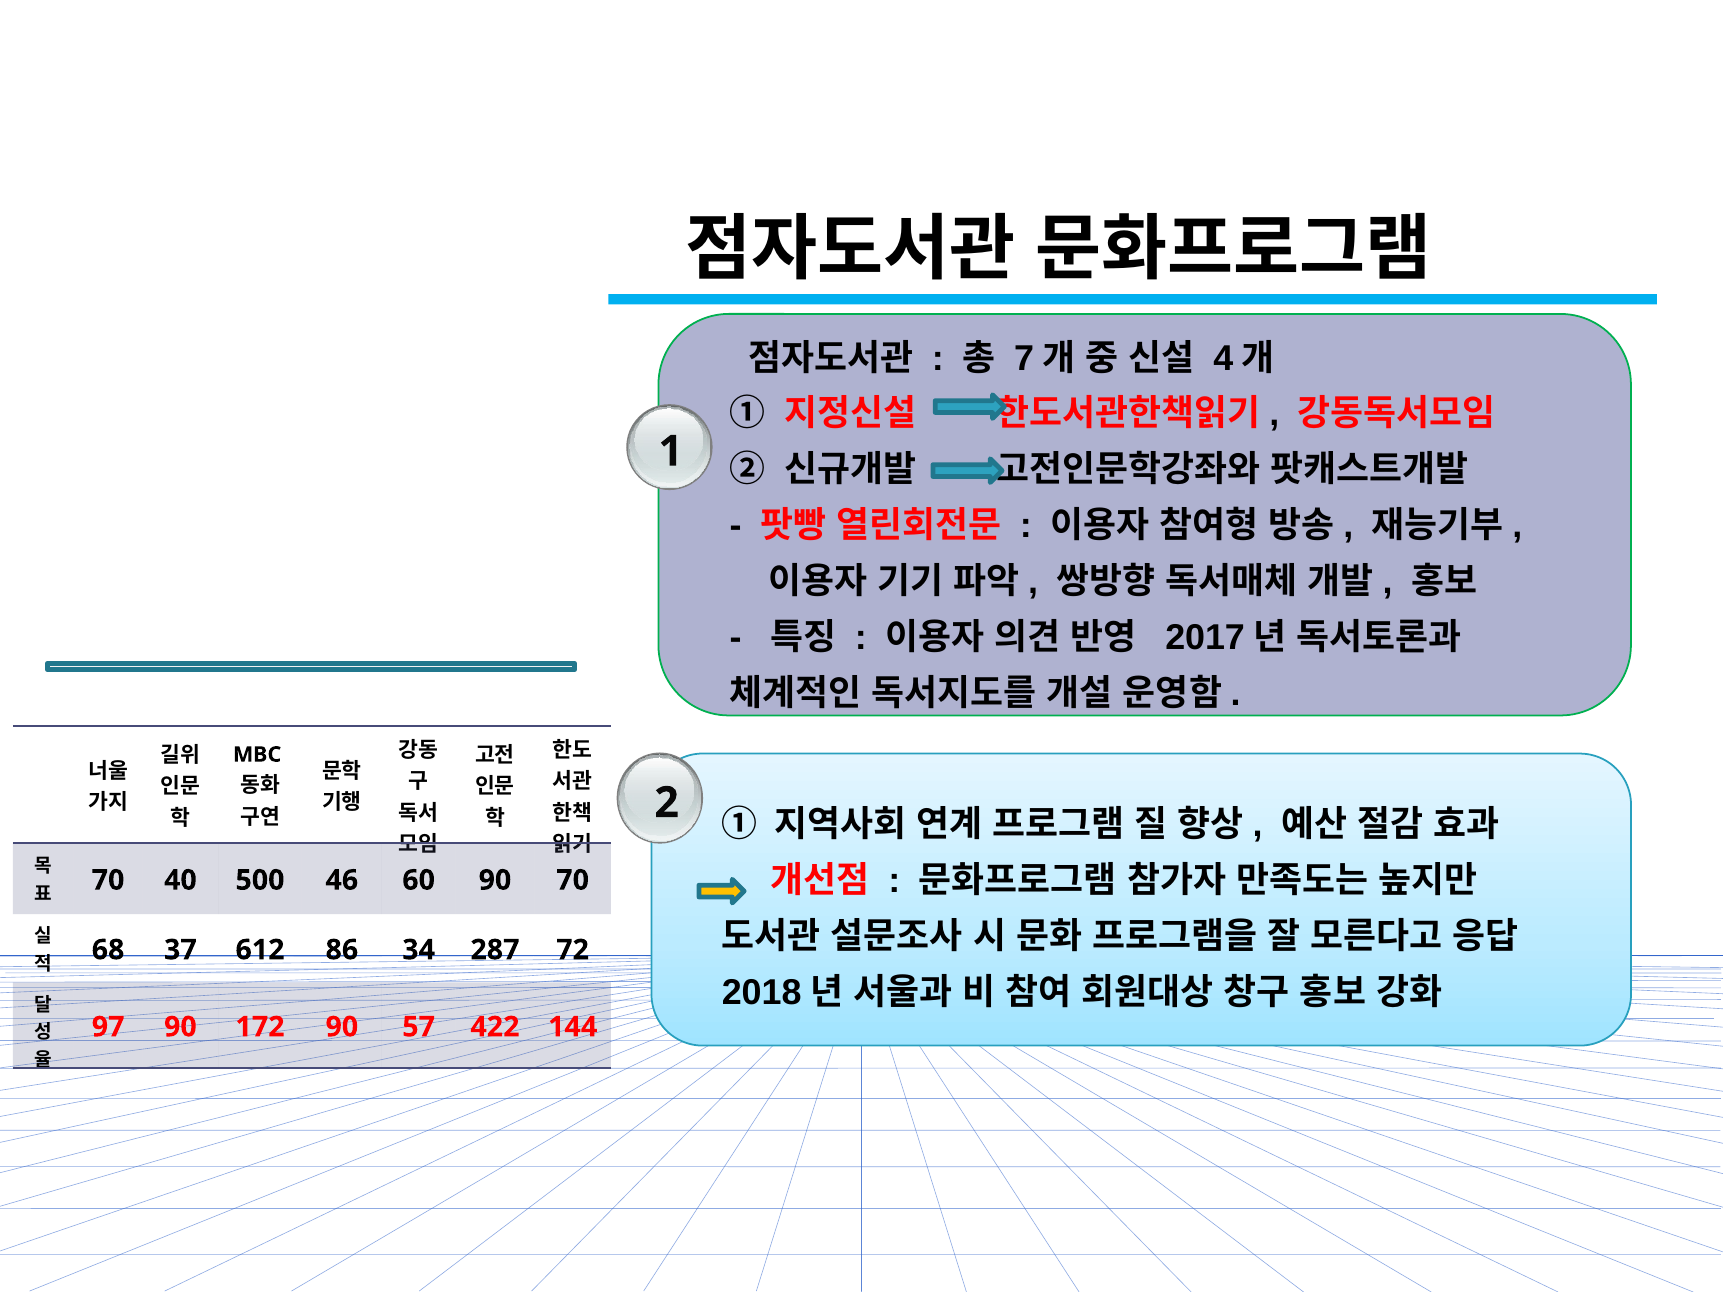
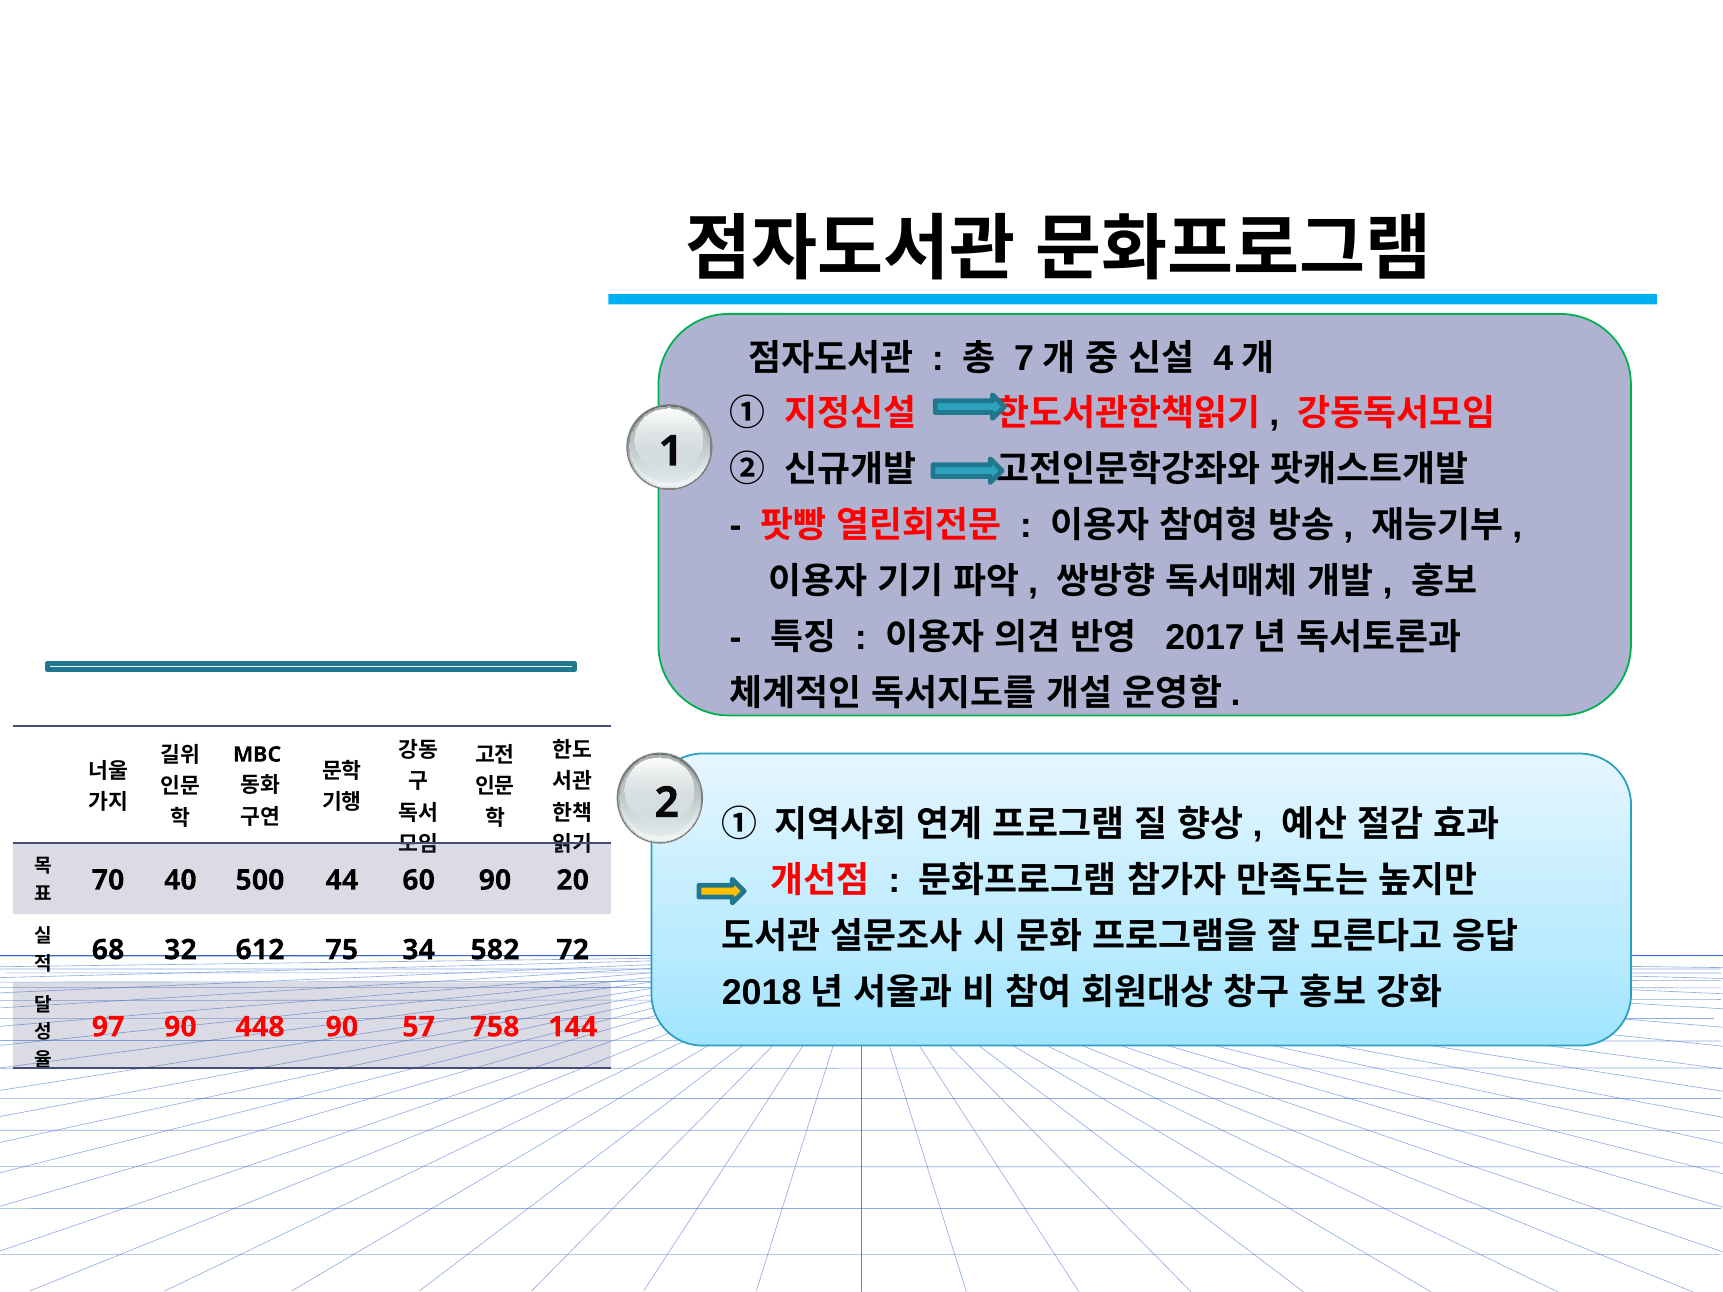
46: 46 -> 44
90 70: 70 -> 20
37: 37 -> 32
86: 86 -> 75
287: 287 -> 582
172: 172 -> 448
422: 422 -> 758
